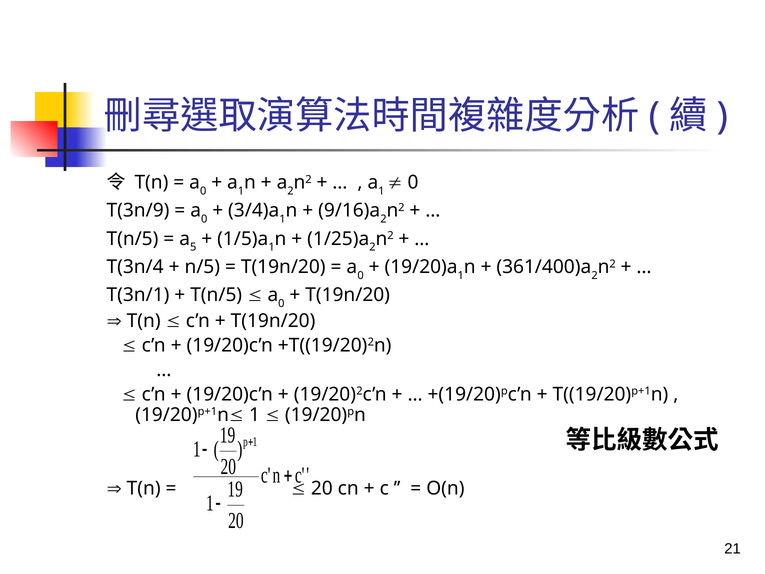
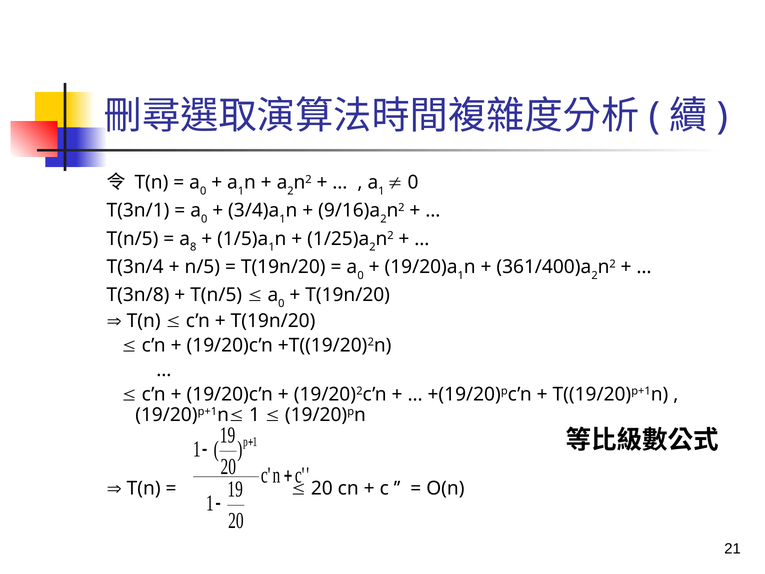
T(3n/9: T(3n/9 -> T(3n/1
5: 5 -> 8
T(3n/1: T(3n/1 -> T(3n/8
